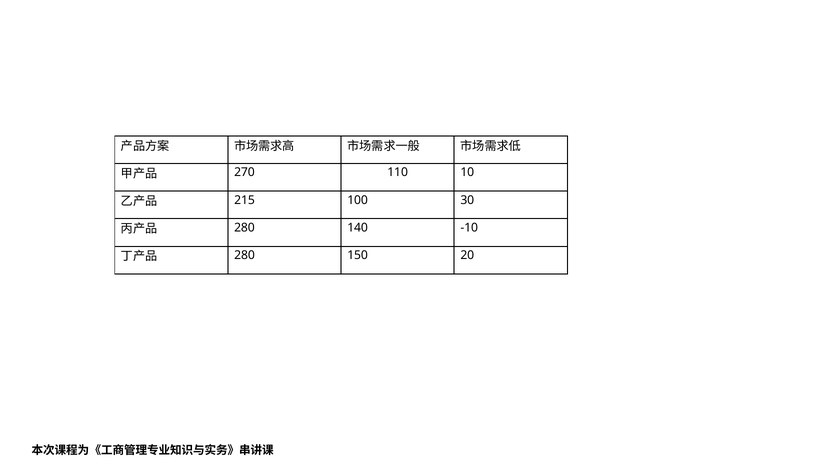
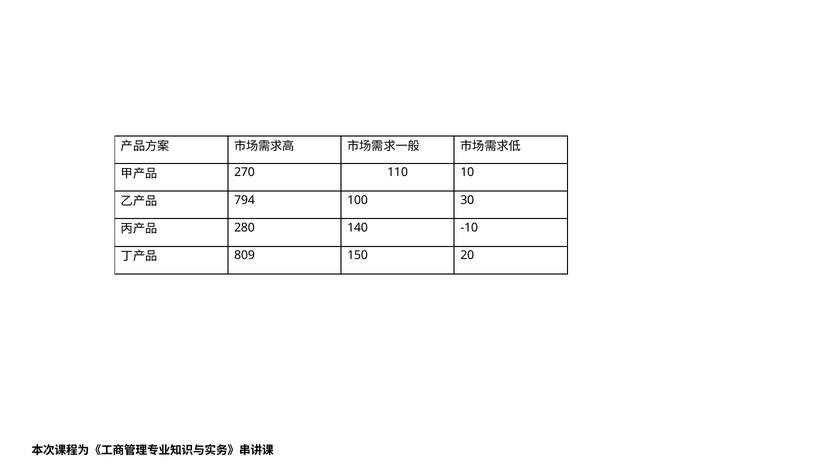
215: 215 -> 794
280 at (244, 255): 280 -> 809
